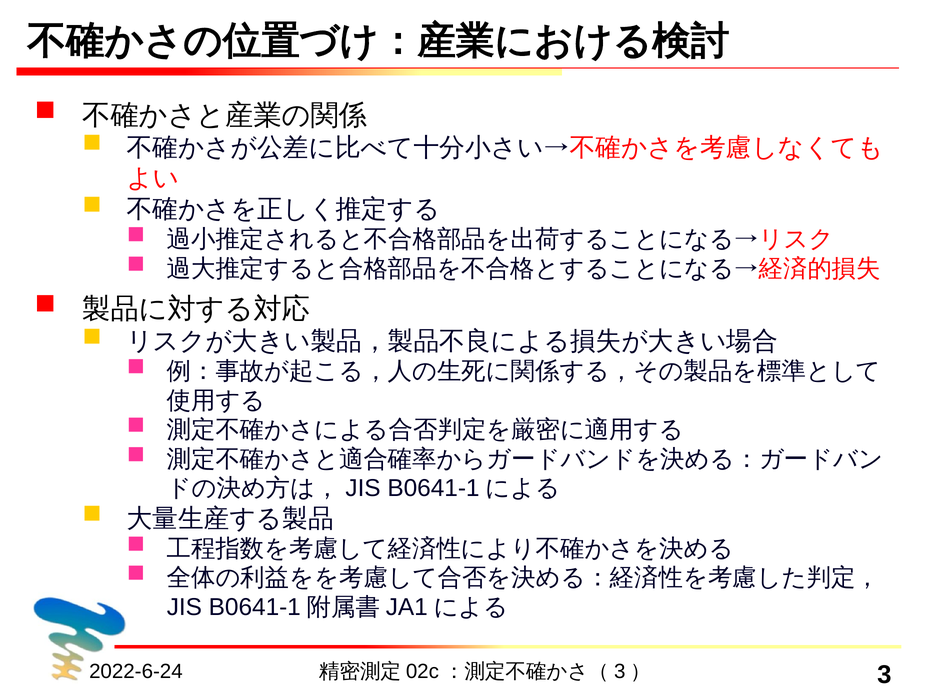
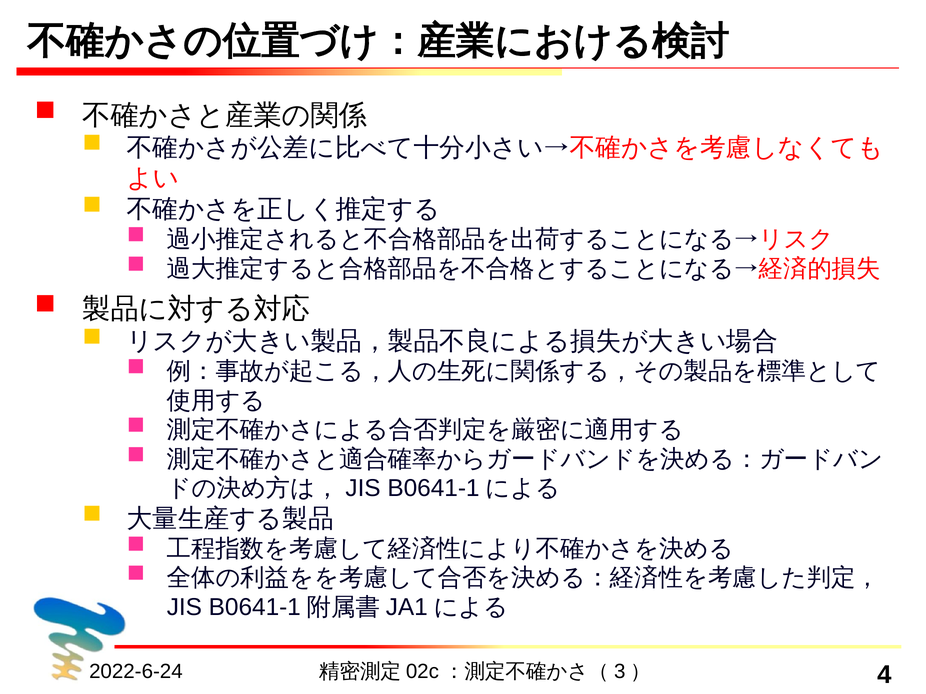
3: 3 -> 4
